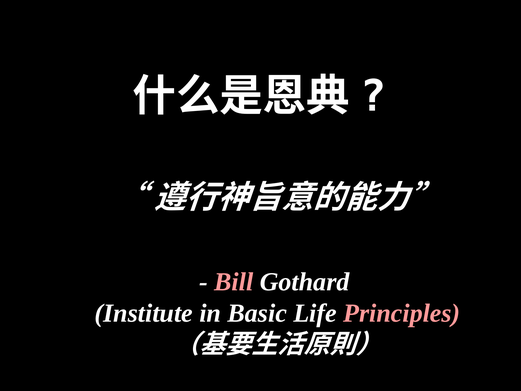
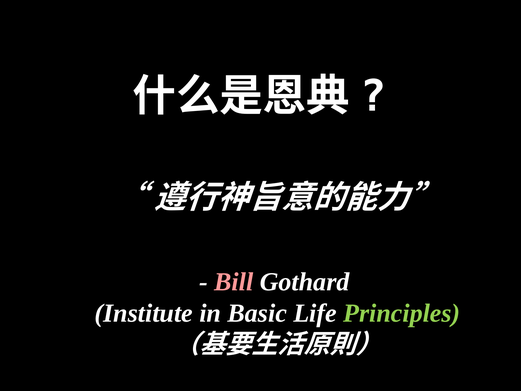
Principles colour: pink -> light green
